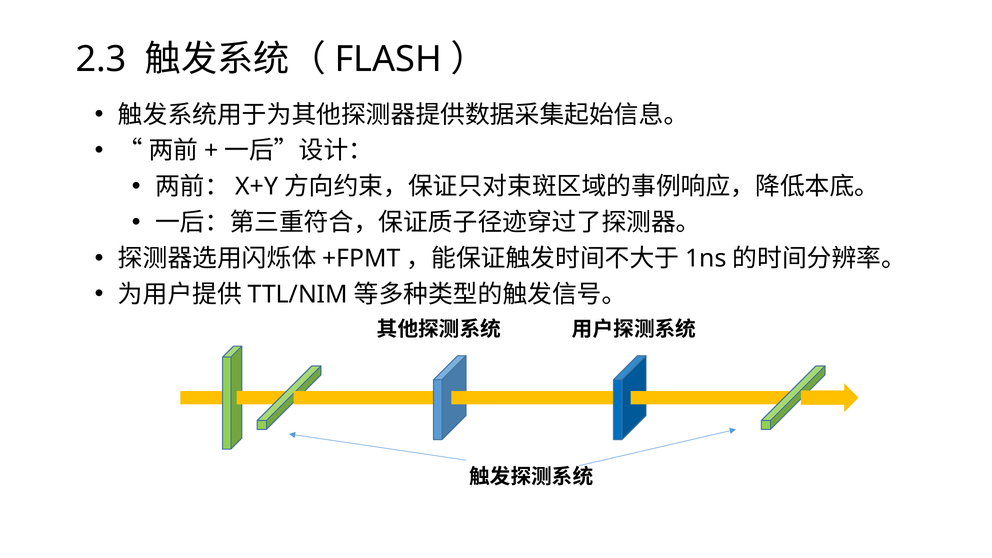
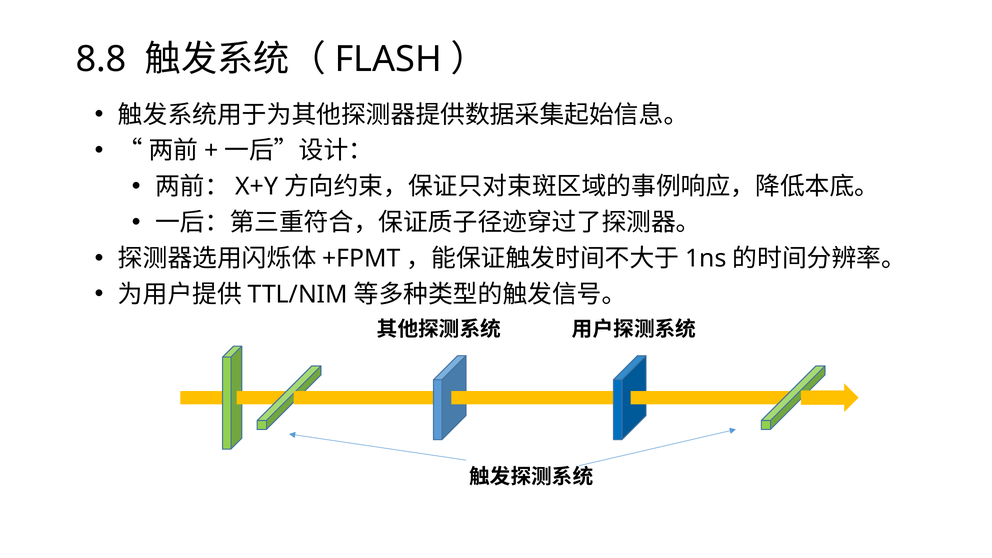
2.3: 2.3 -> 8.8
